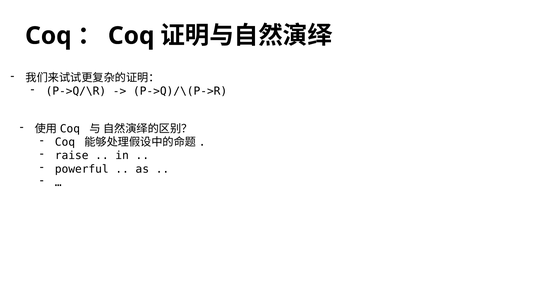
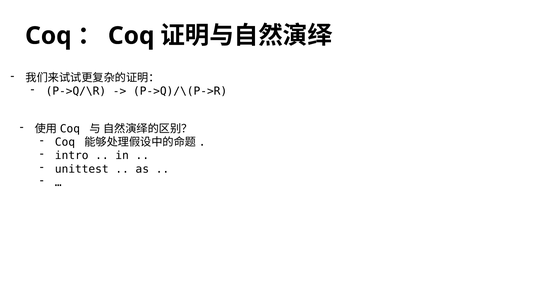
raise: raise -> intro
powerful: powerful -> unittest
